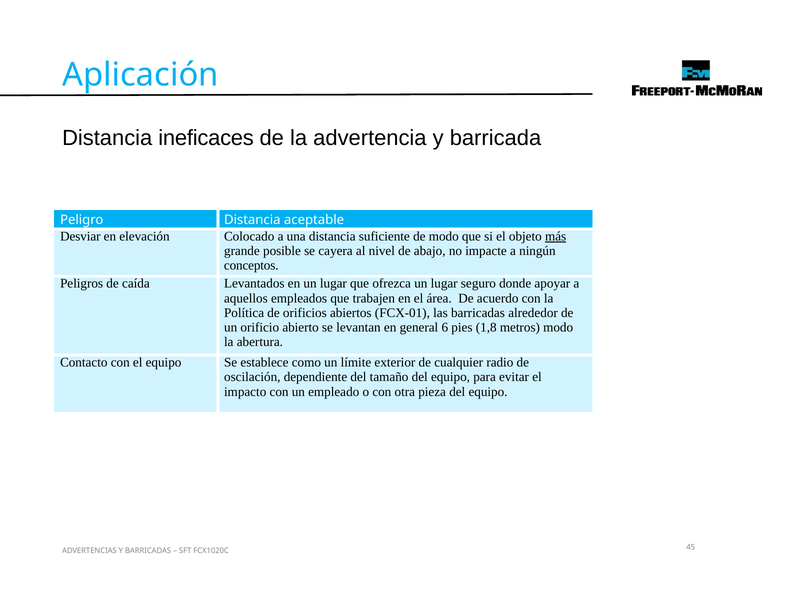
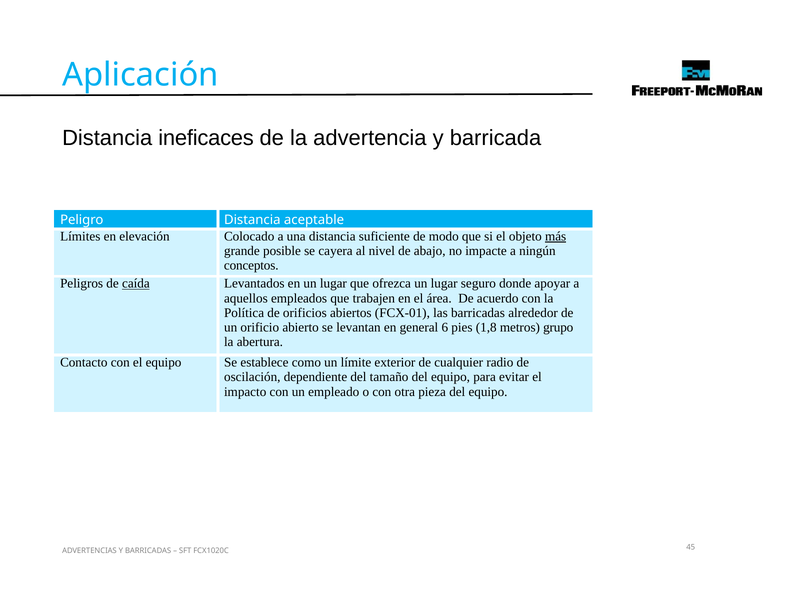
Desviar: Desviar -> Límites
caída underline: none -> present
metros modo: modo -> grupo
